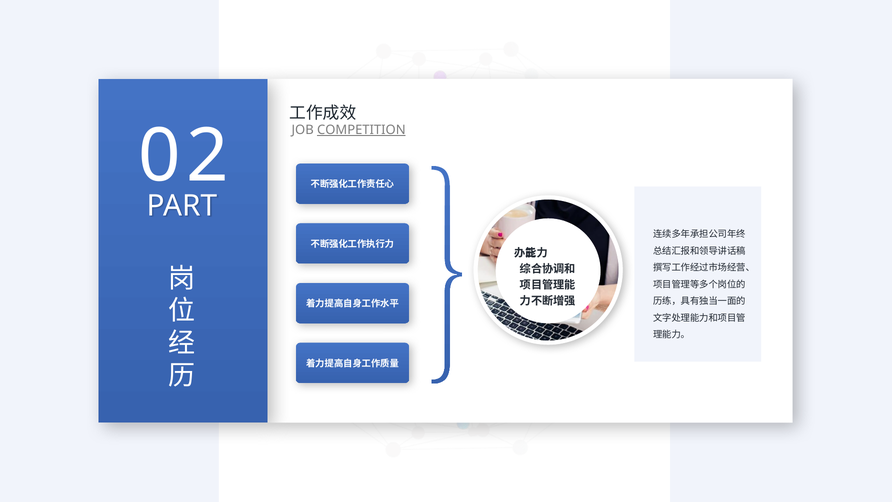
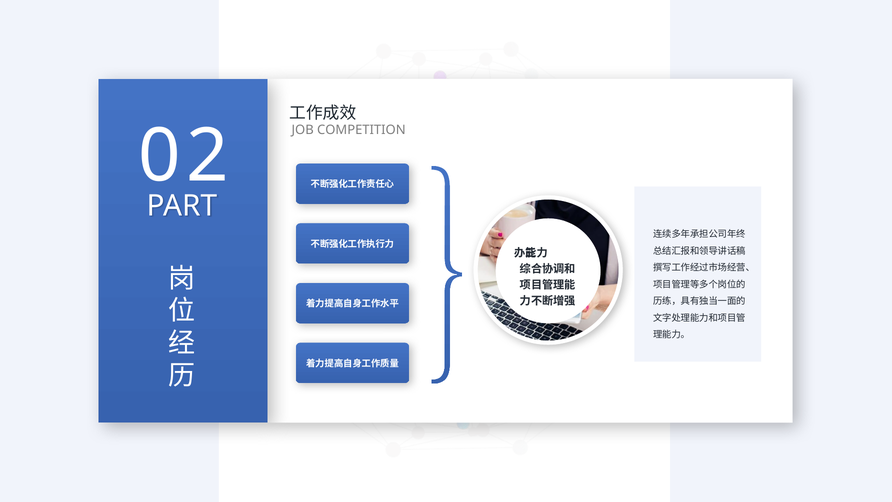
COMPETITION underline: present -> none
